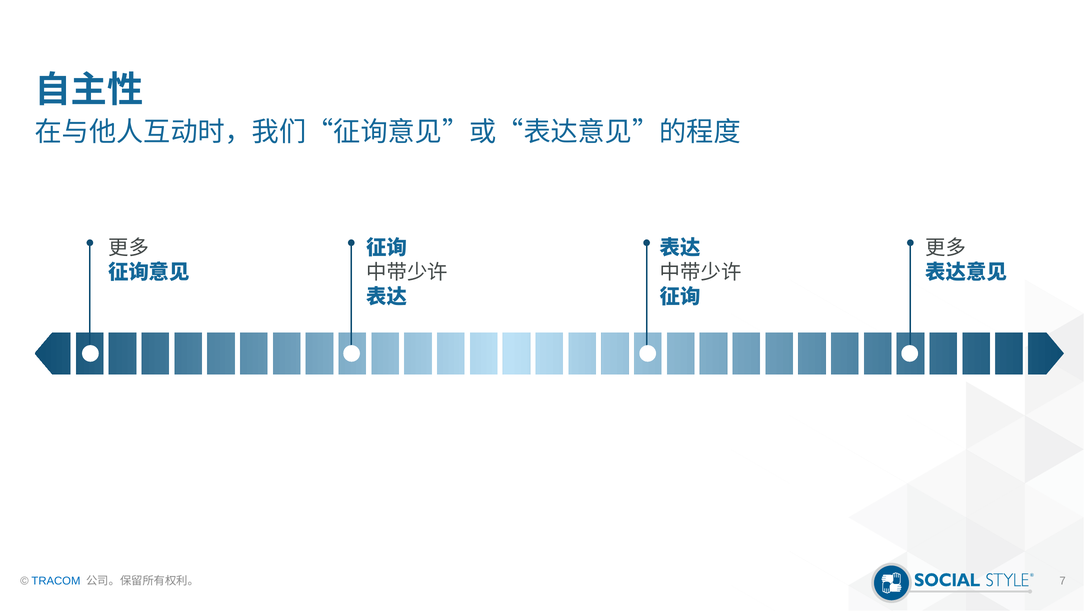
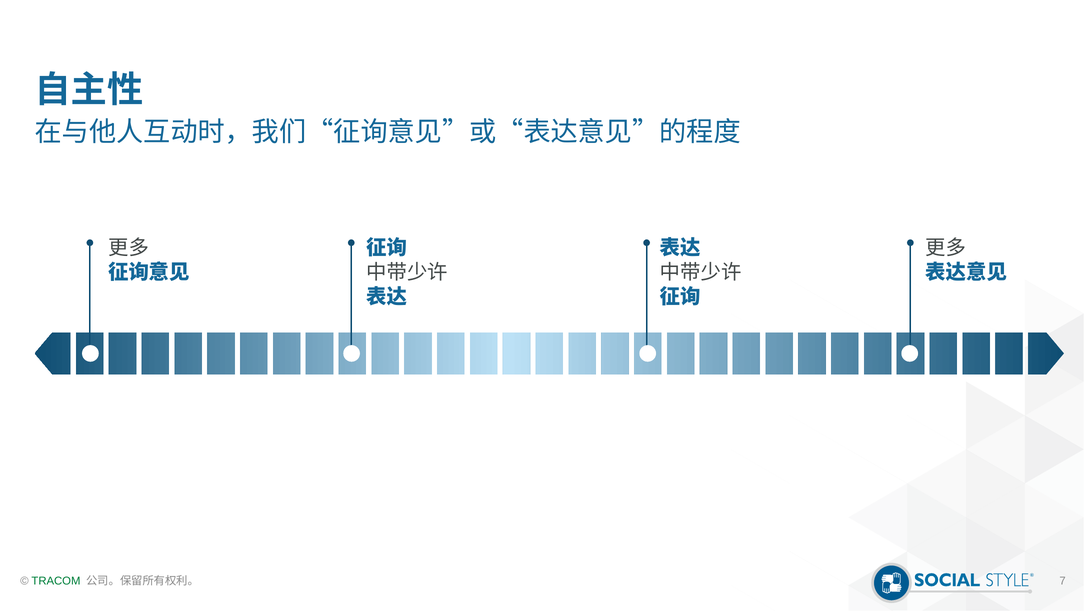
TRACOM colour: blue -> green
